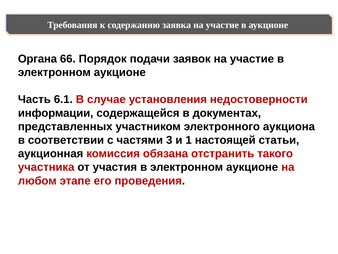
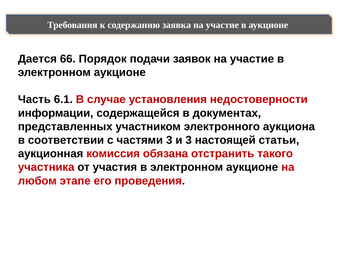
Органа: Органа -> Дается
и 1: 1 -> 3
